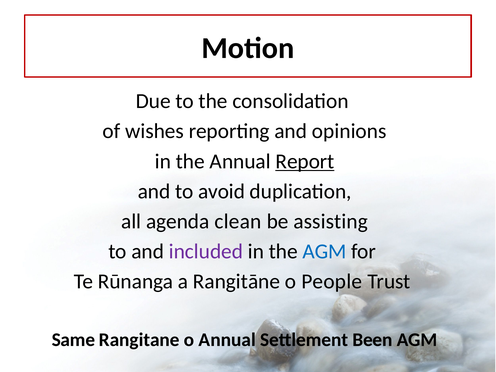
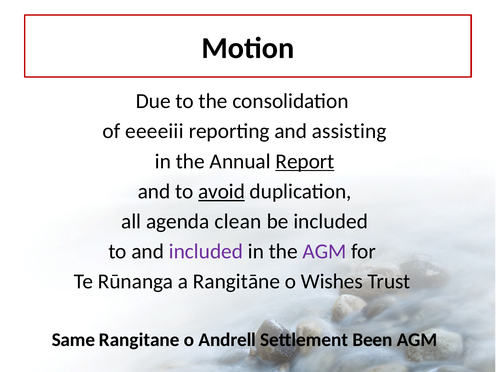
wishes: wishes -> eeeeiii
opinions: opinions -> assisting
avoid underline: none -> present
be assisting: assisting -> included
AGM at (324, 251) colour: blue -> purple
People: People -> Wishes
o Annual: Annual -> Andrell
